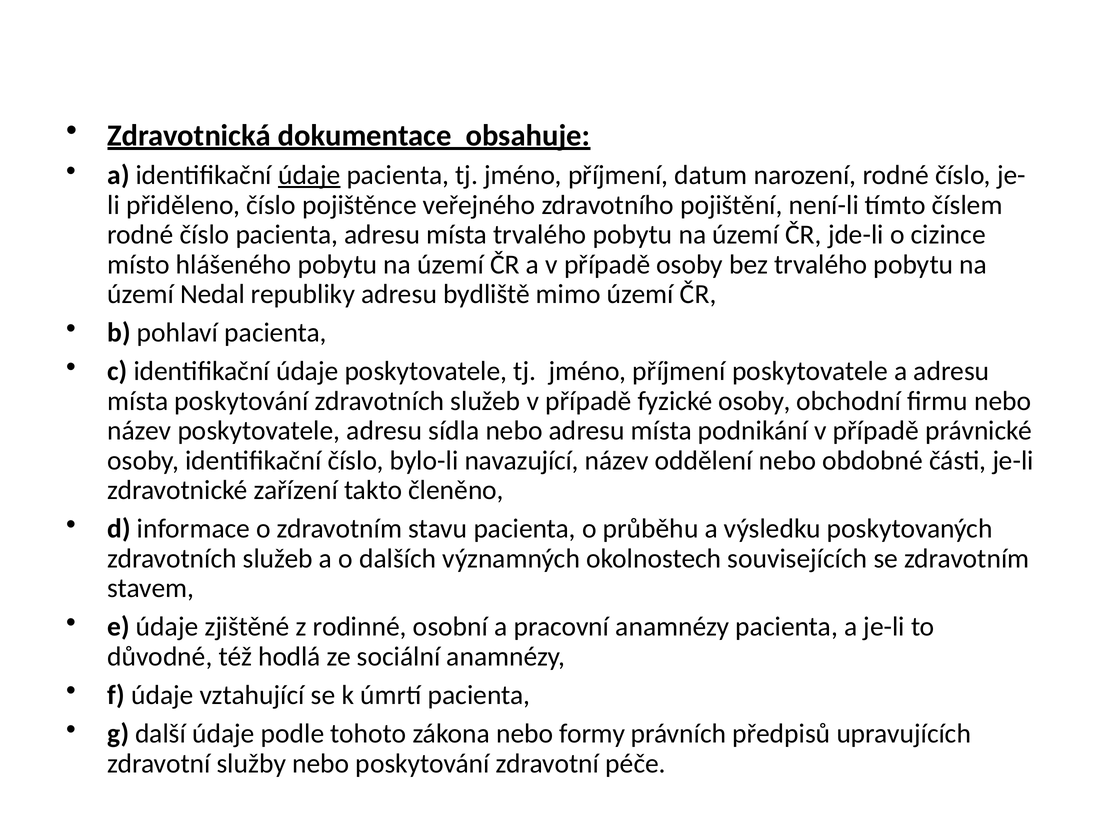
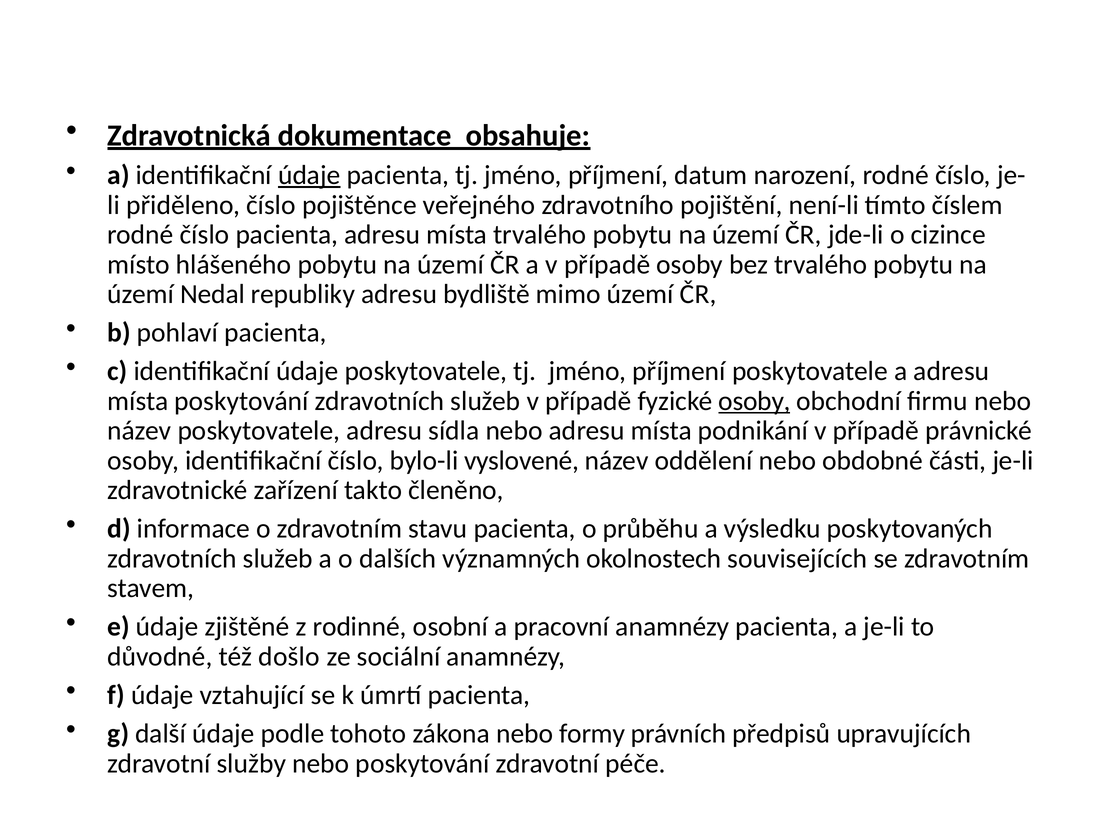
osoby at (754, 401) underline: none -> present
navazující: navazující -> vyslovené
hodlá: hodlá -> došlo
